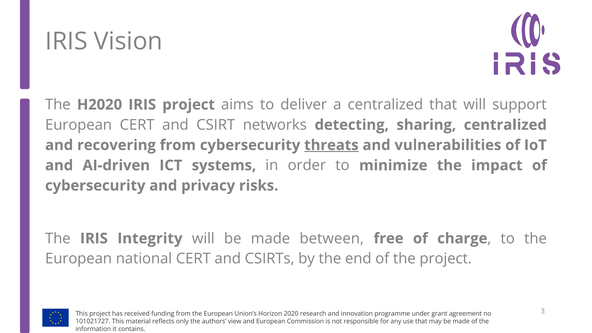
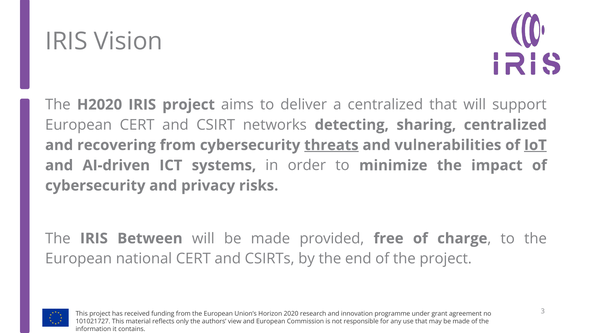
IoT underline: none -> present
Integrity: Integrity -> Between
between: between -> provided
